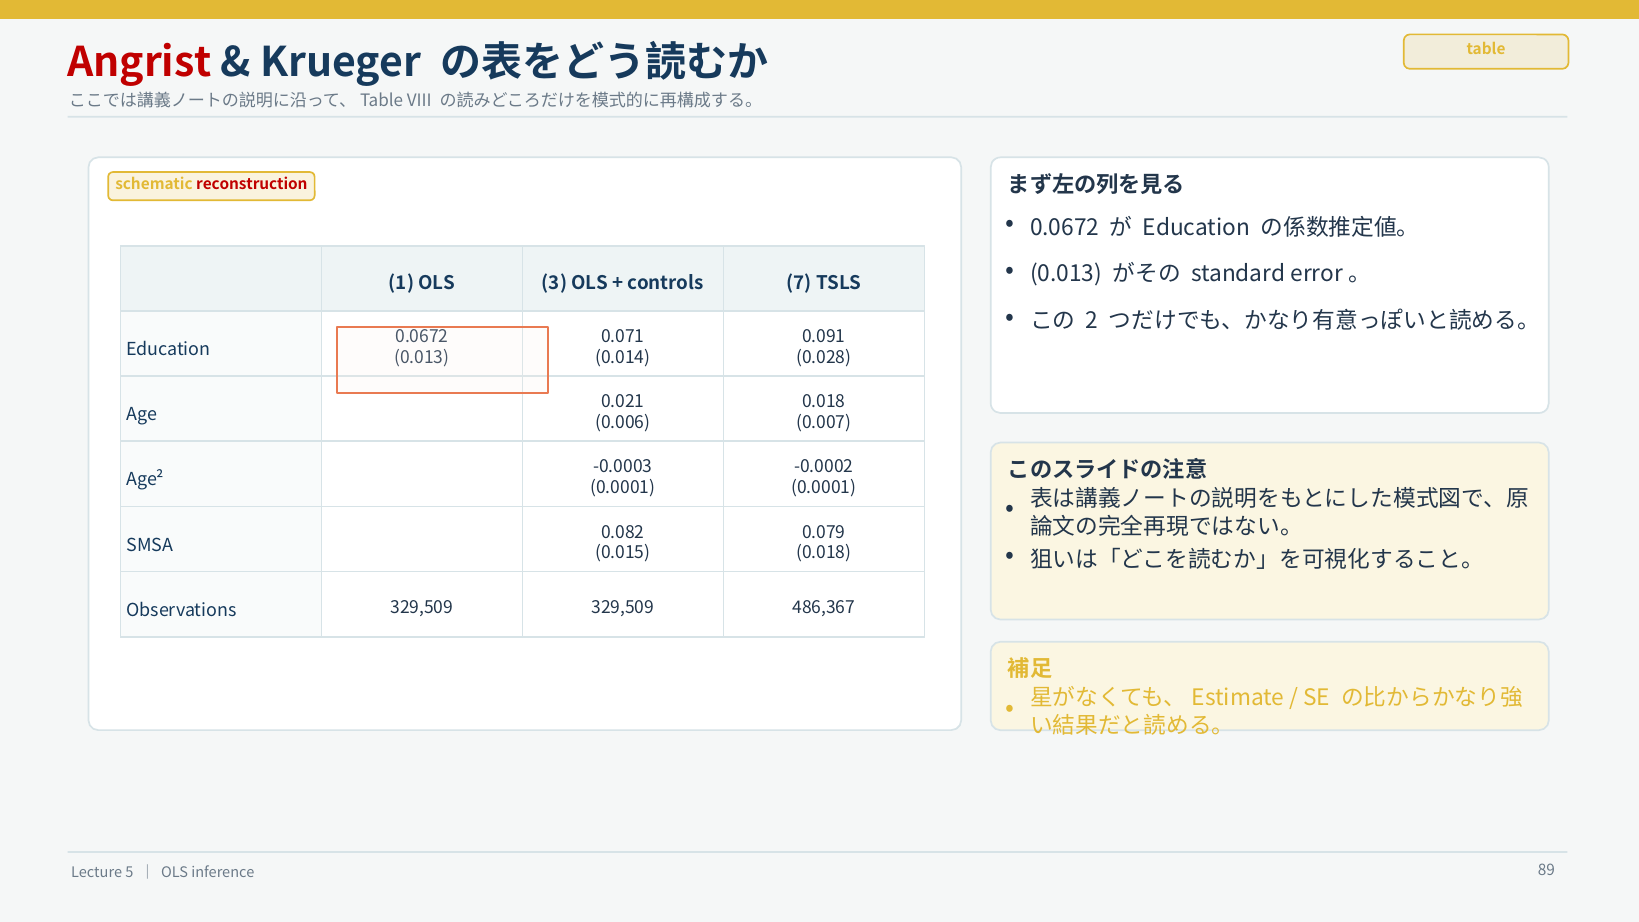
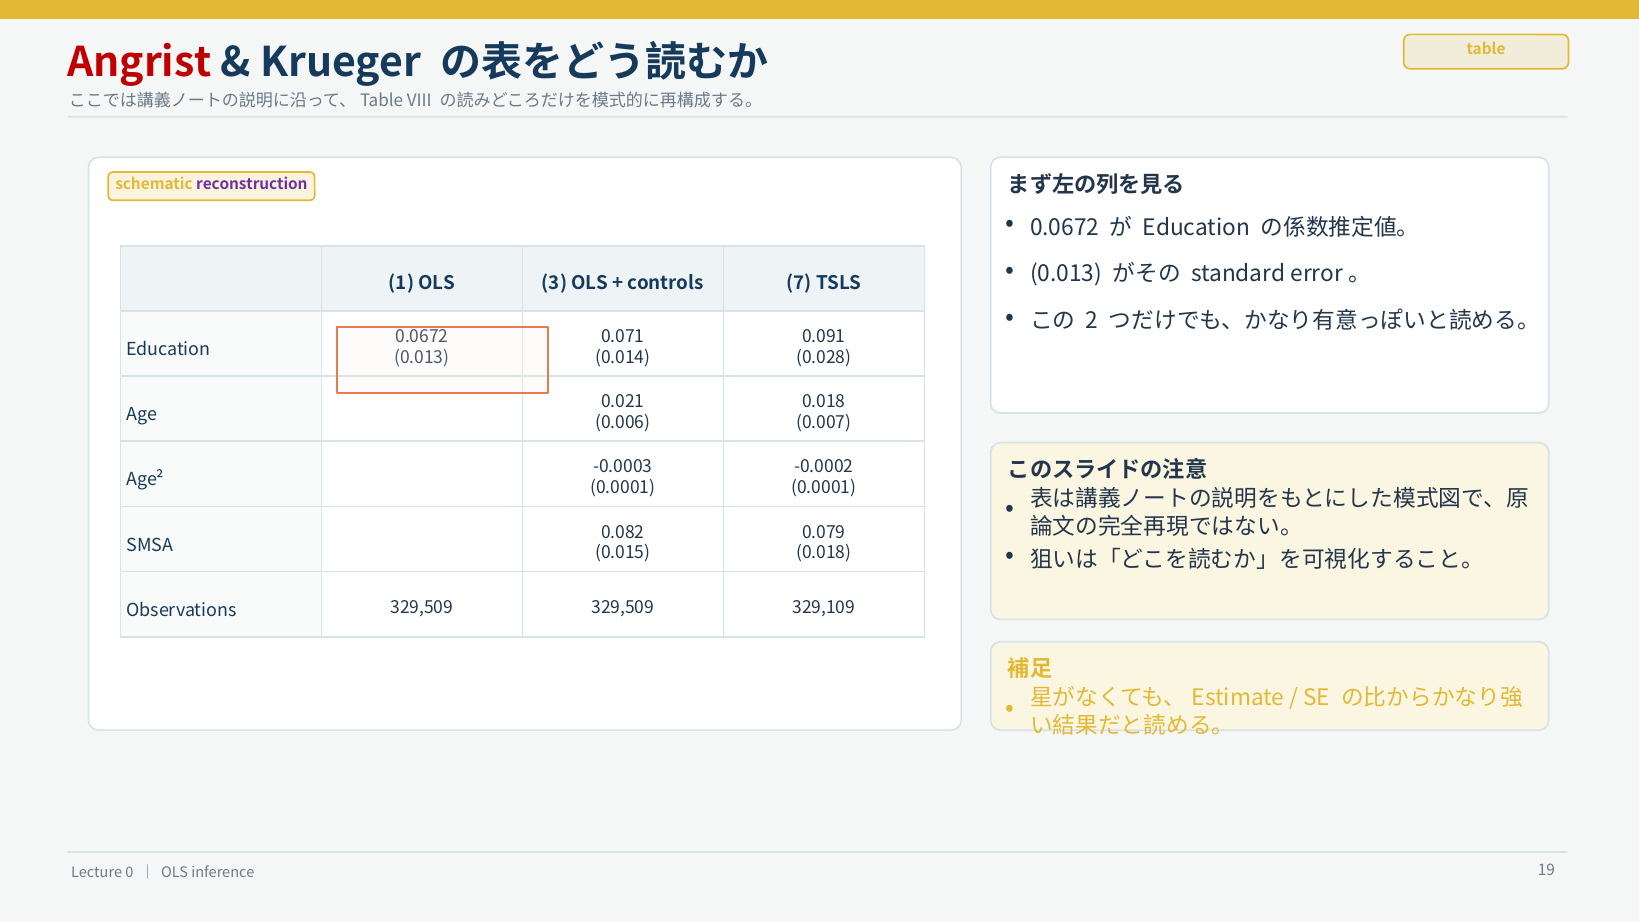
reconstruction colour: red -> purple
486,367: 486,367 -> 329,109
5: 5 -> 0
89: 89 -> 19
